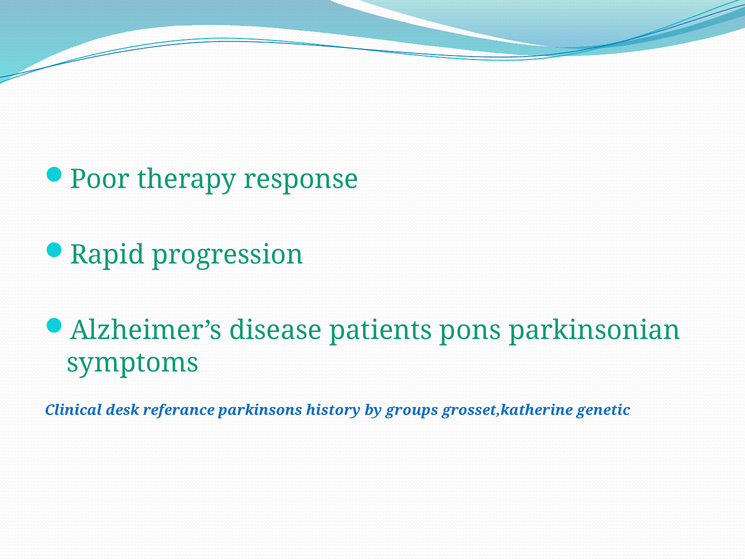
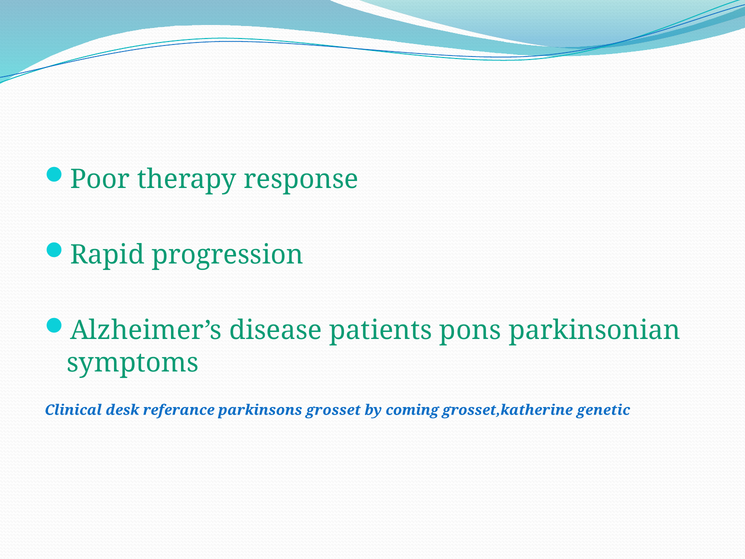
history: history -> grosset
groups: groups -> coming
